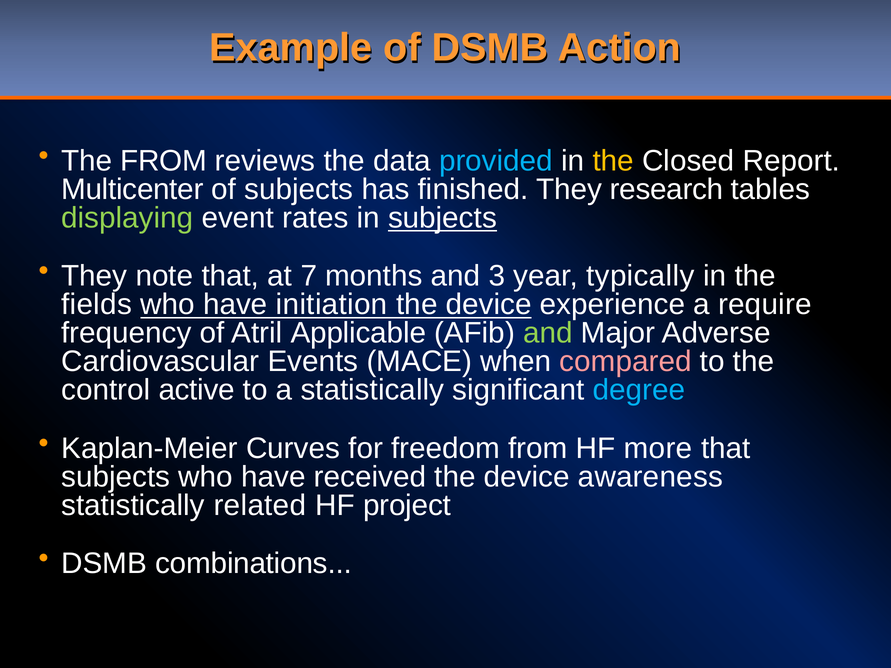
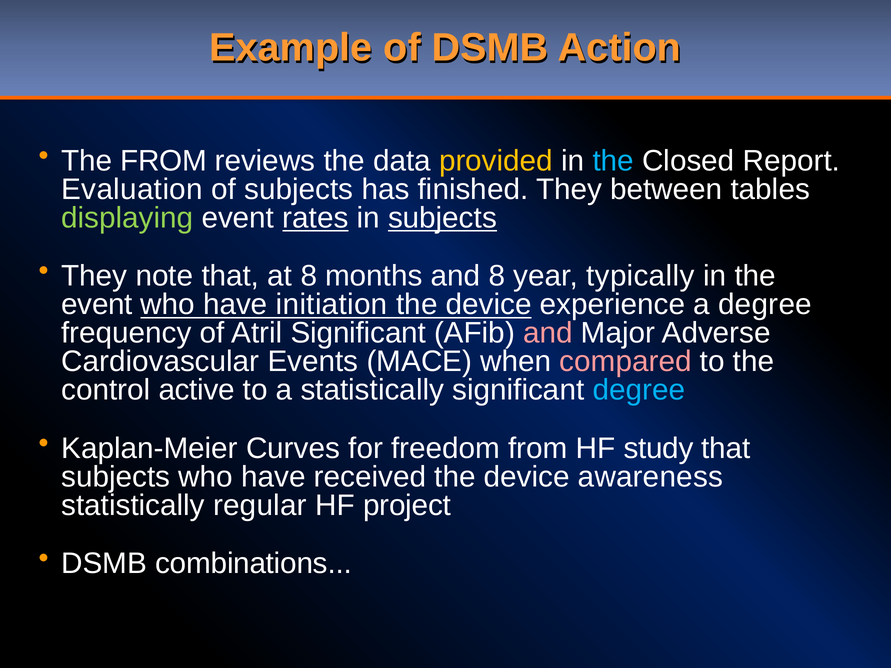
provided colour: light blue -> yellow
the at (613, 161) colour: yellow -> light blue
Multicenter: Multicenter -> Evaluation
research: research -> between
rates underline: none -> present
at 7: 7 -> 8
and 3: 3 -> 8
fields at (97, 305): fields -> event
a require: require -> degree
Atril Applicable: Applicable -> Significant
and at (548, 333) colour: light green -> pink
more: more -> study
related: related -> regular
